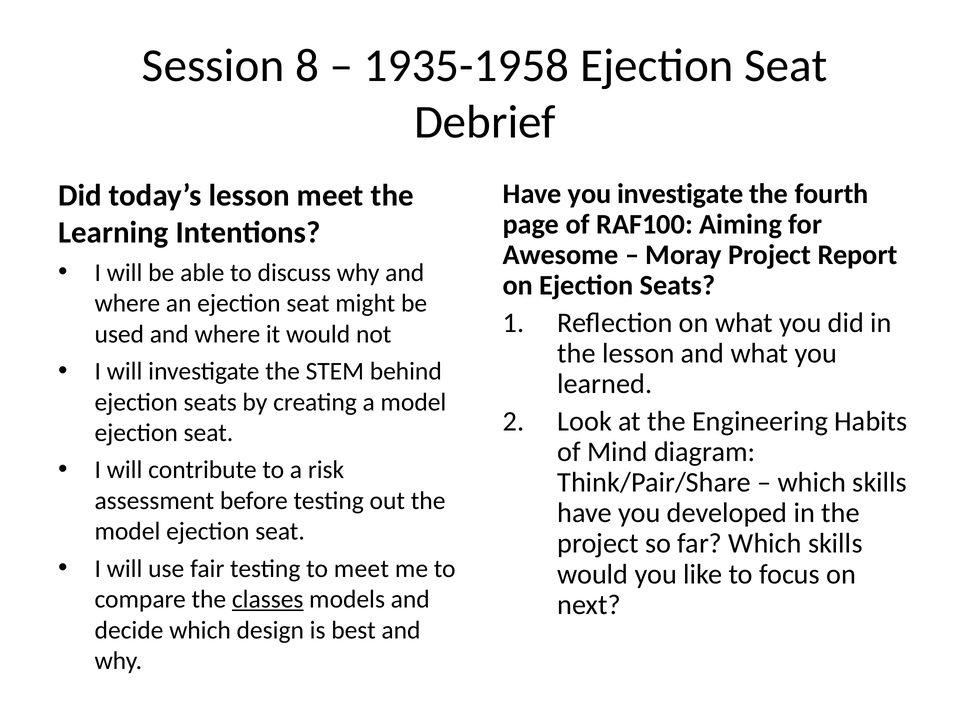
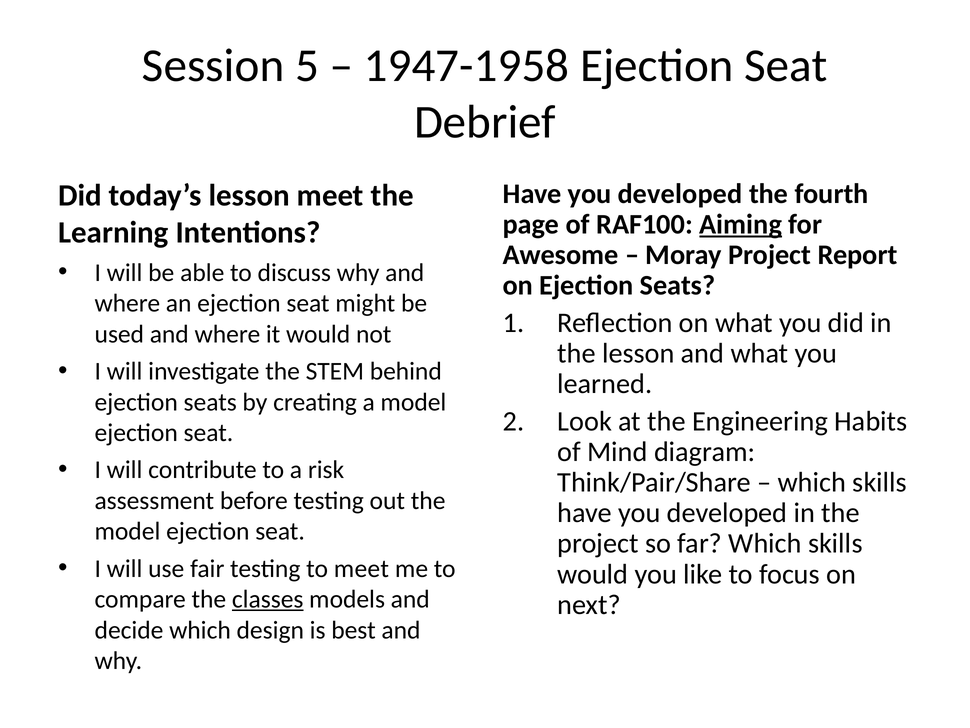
8: 8 -> 5
1935-1958: 1935-1958 -> 1947-1958
investigate at (680, 194): investigate -> developed
Aiming underline: none -> present
